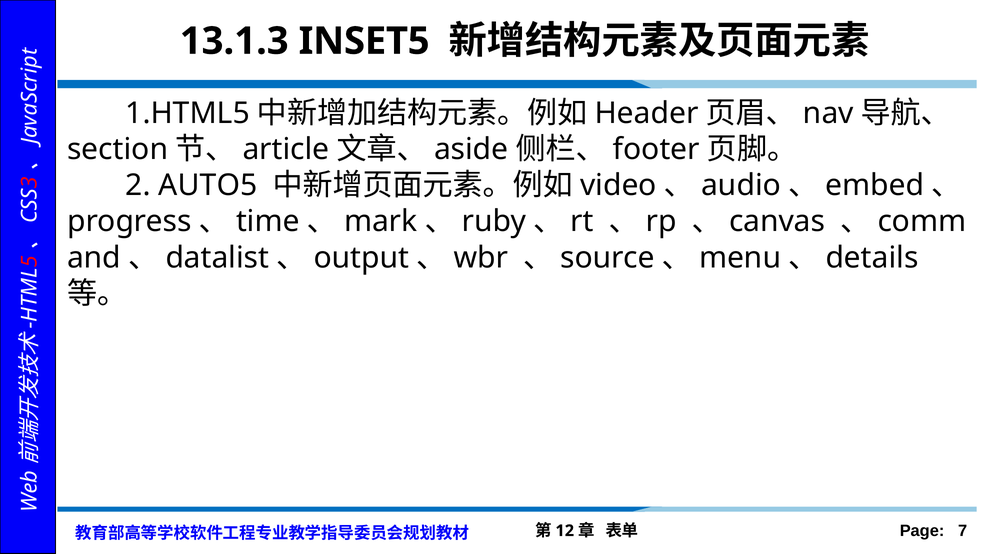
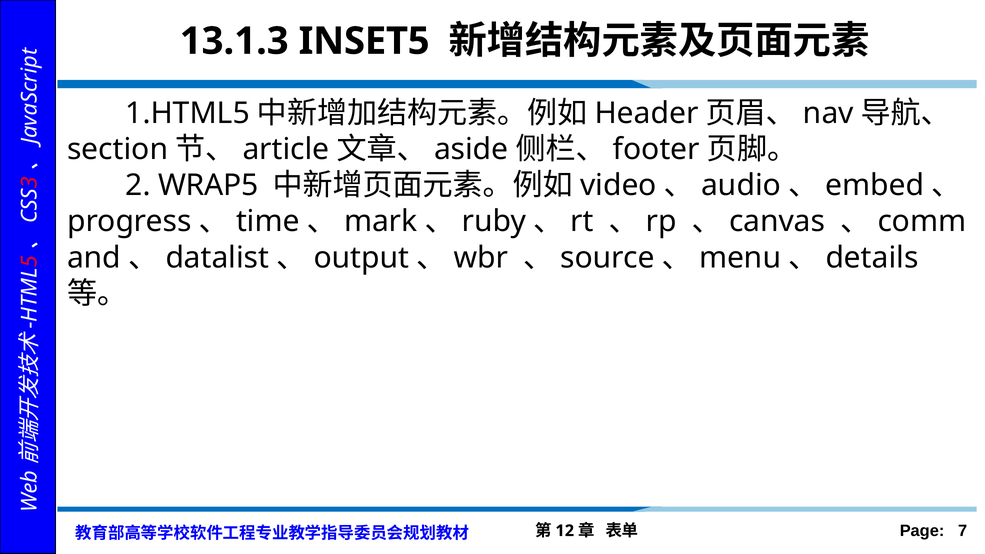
AUTO5: AUTO5 -> WRAP5
